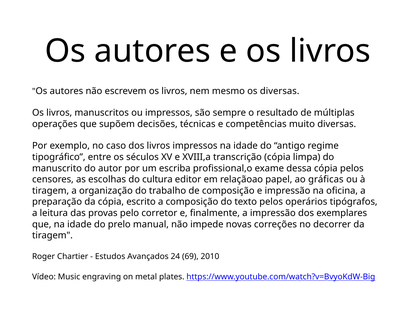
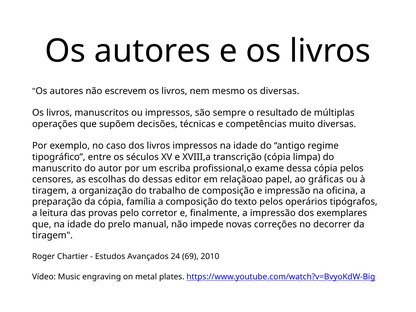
cultura: cultura -> dessas
escrito: escrito -> família
